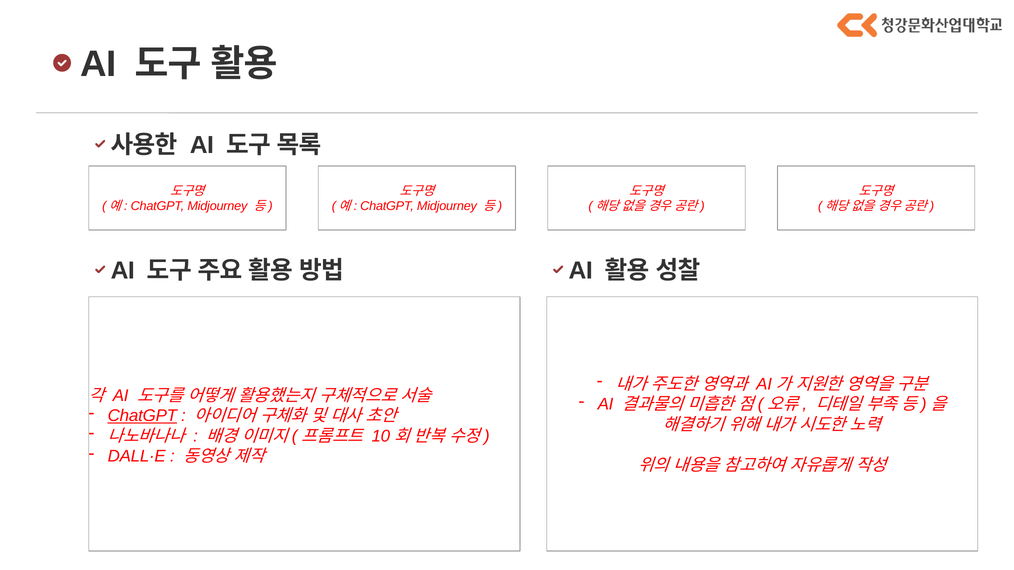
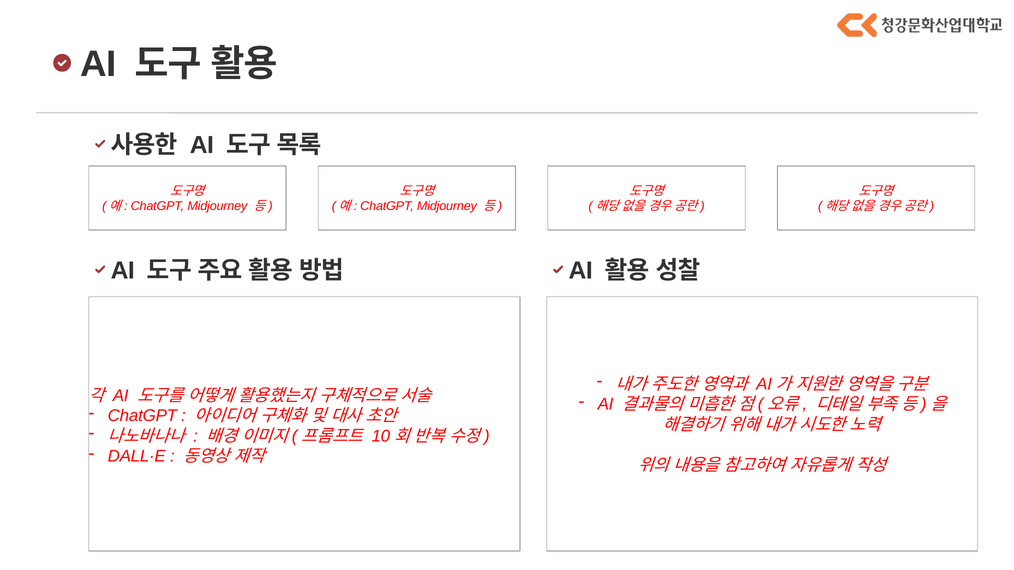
ChatGPT at (142, 416) underline: present -> none
